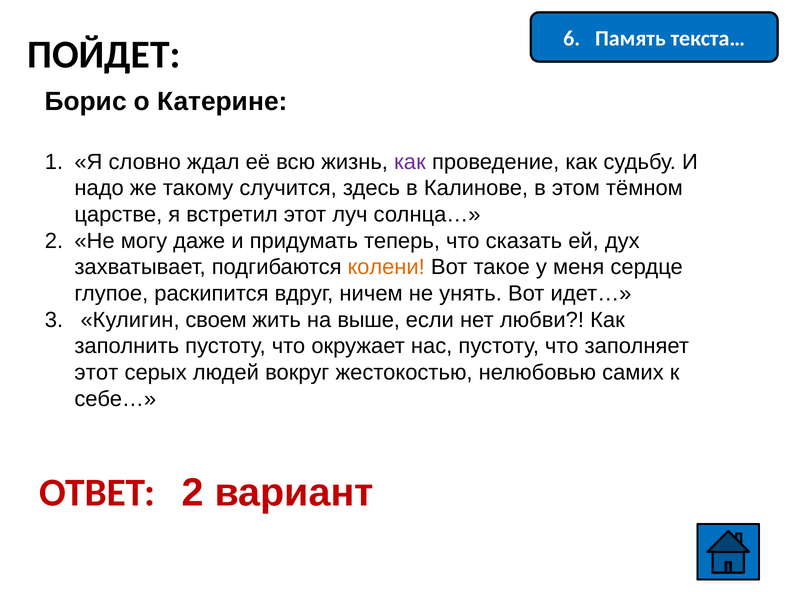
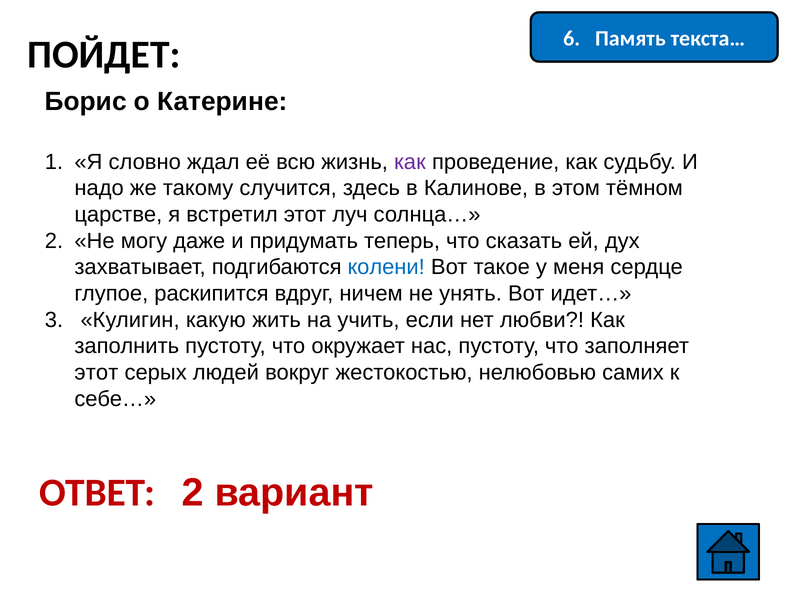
колени colour: orange -> blue
своем: своем -> какую
выше: выше -> учить
